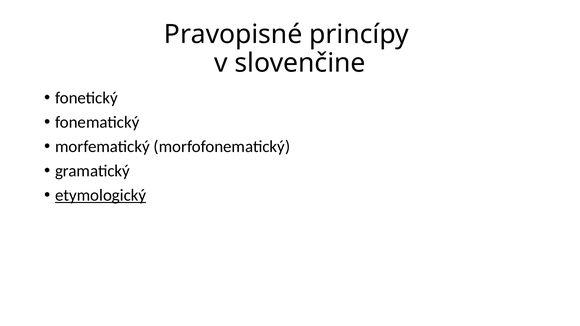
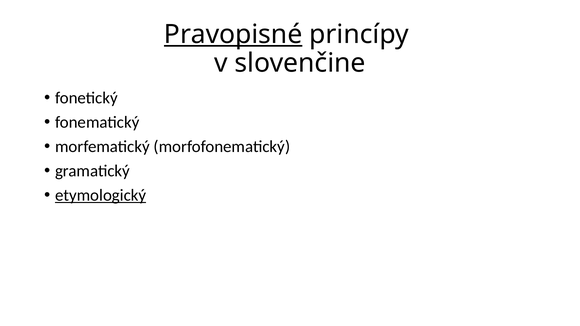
Pravopisné underline: none -> present
